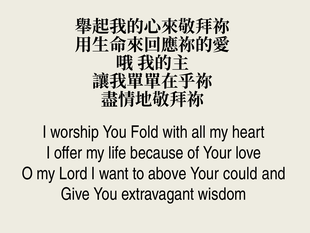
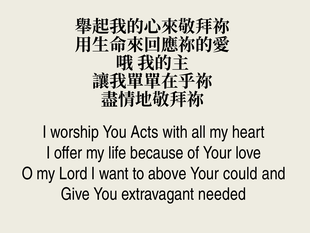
Fold: Fold -> Acts
wisdom: wisdom -> needed
